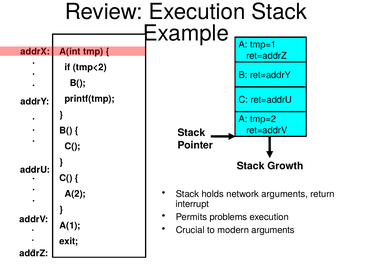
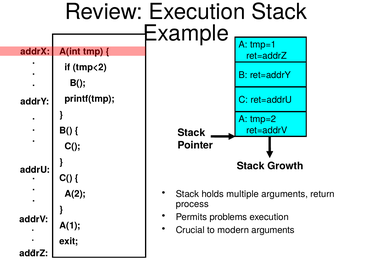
network: network -> multiple
interrupt: interrupt -> process
